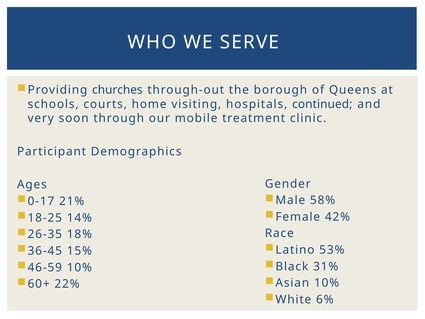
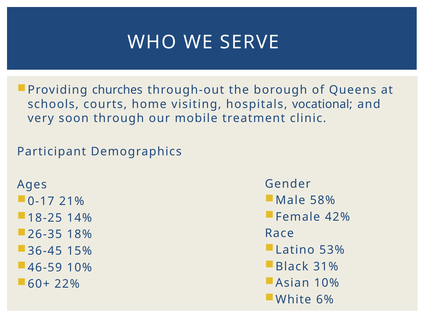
continued: continued -> vocational
